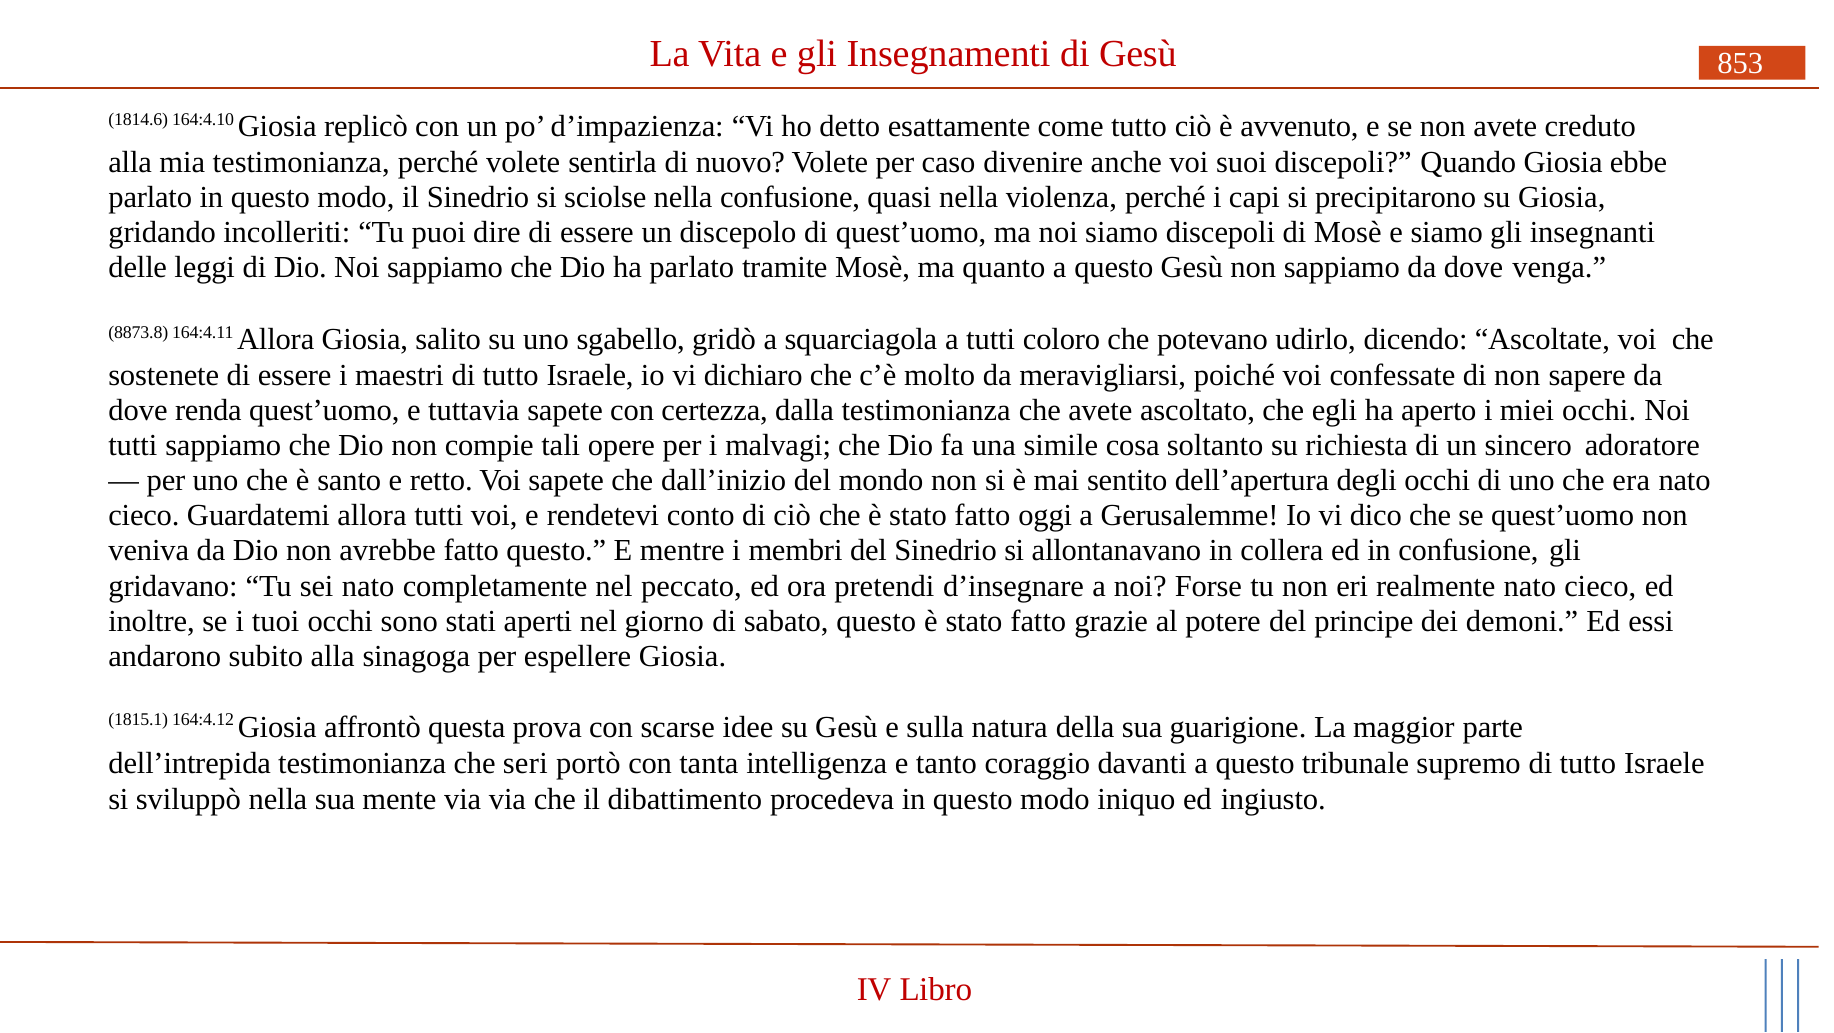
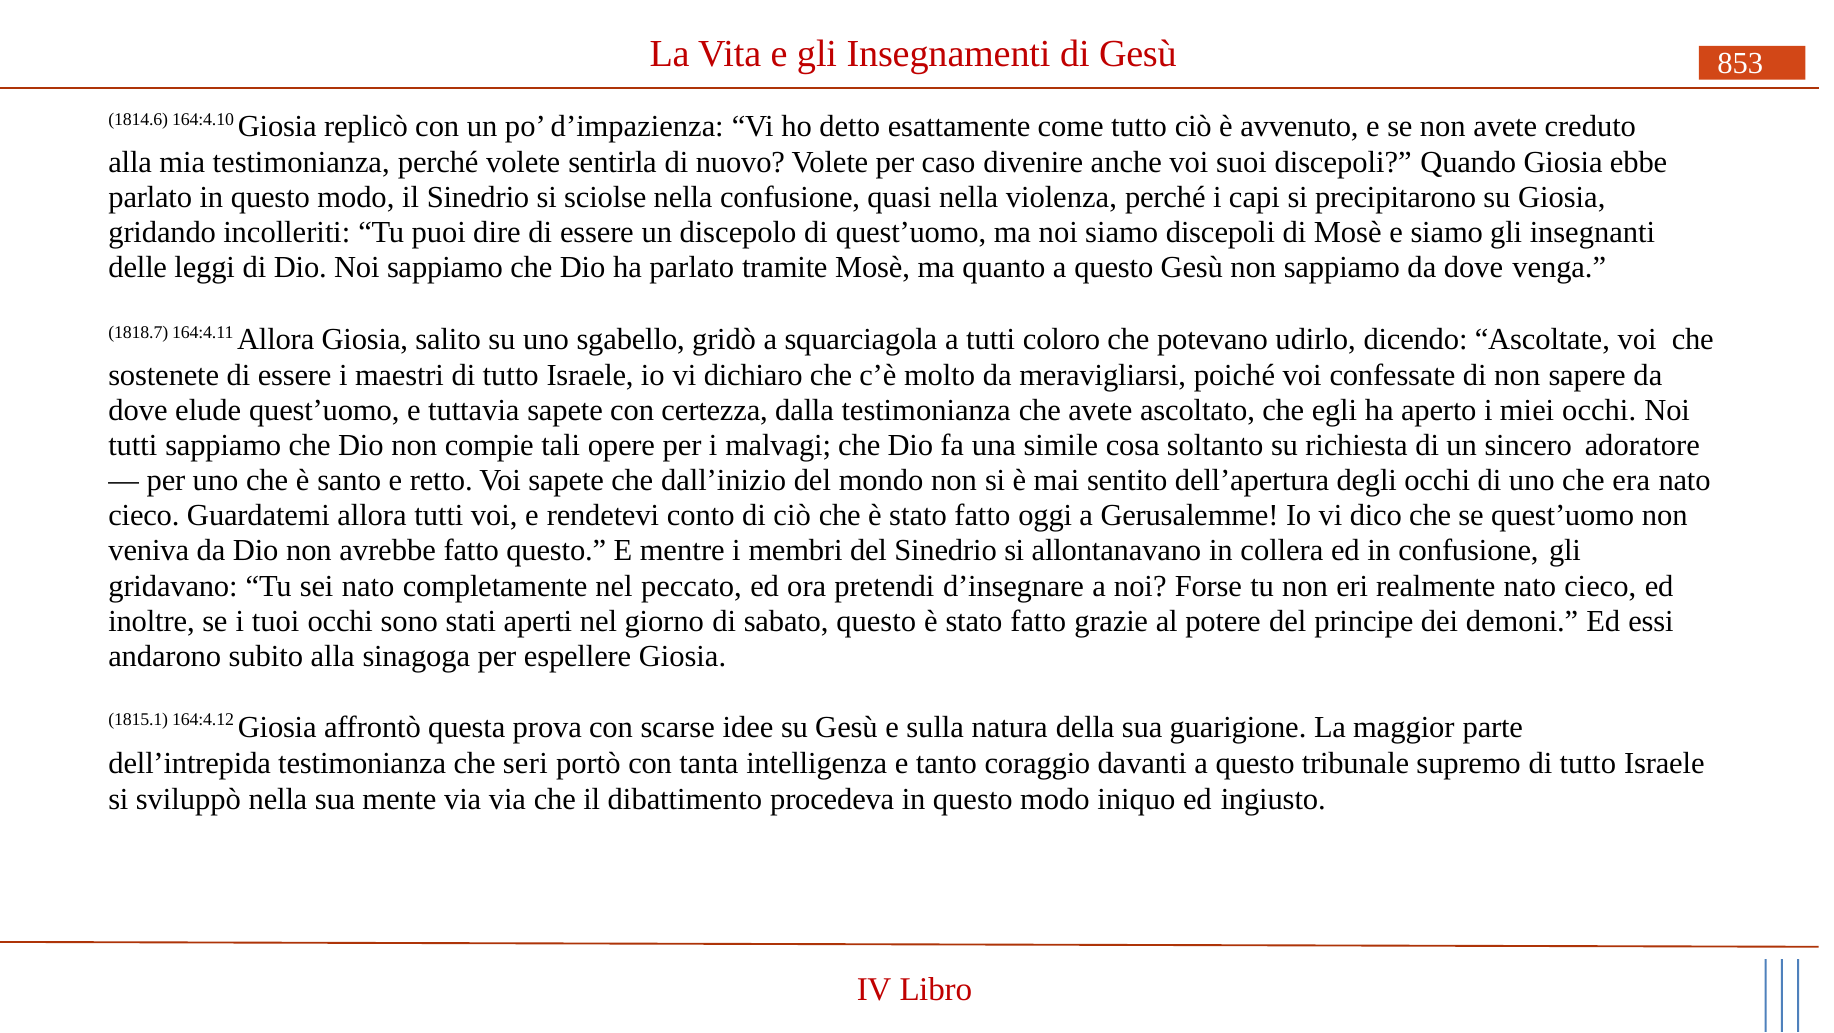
8873.8: 8873.8 -> 1818.7
renda: renda -> elude
